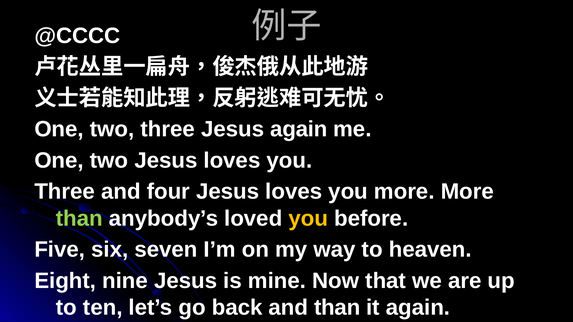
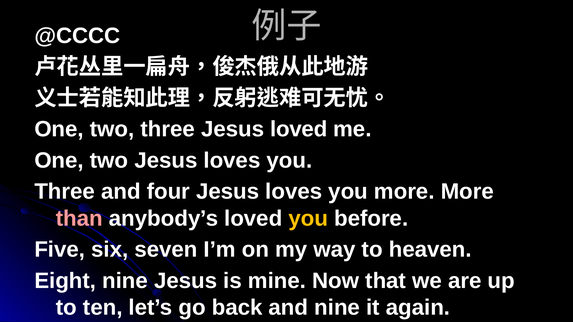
Jesus again: again -> loved
than at (79, 219) colour: light green -> pink
and than: than -> nine
